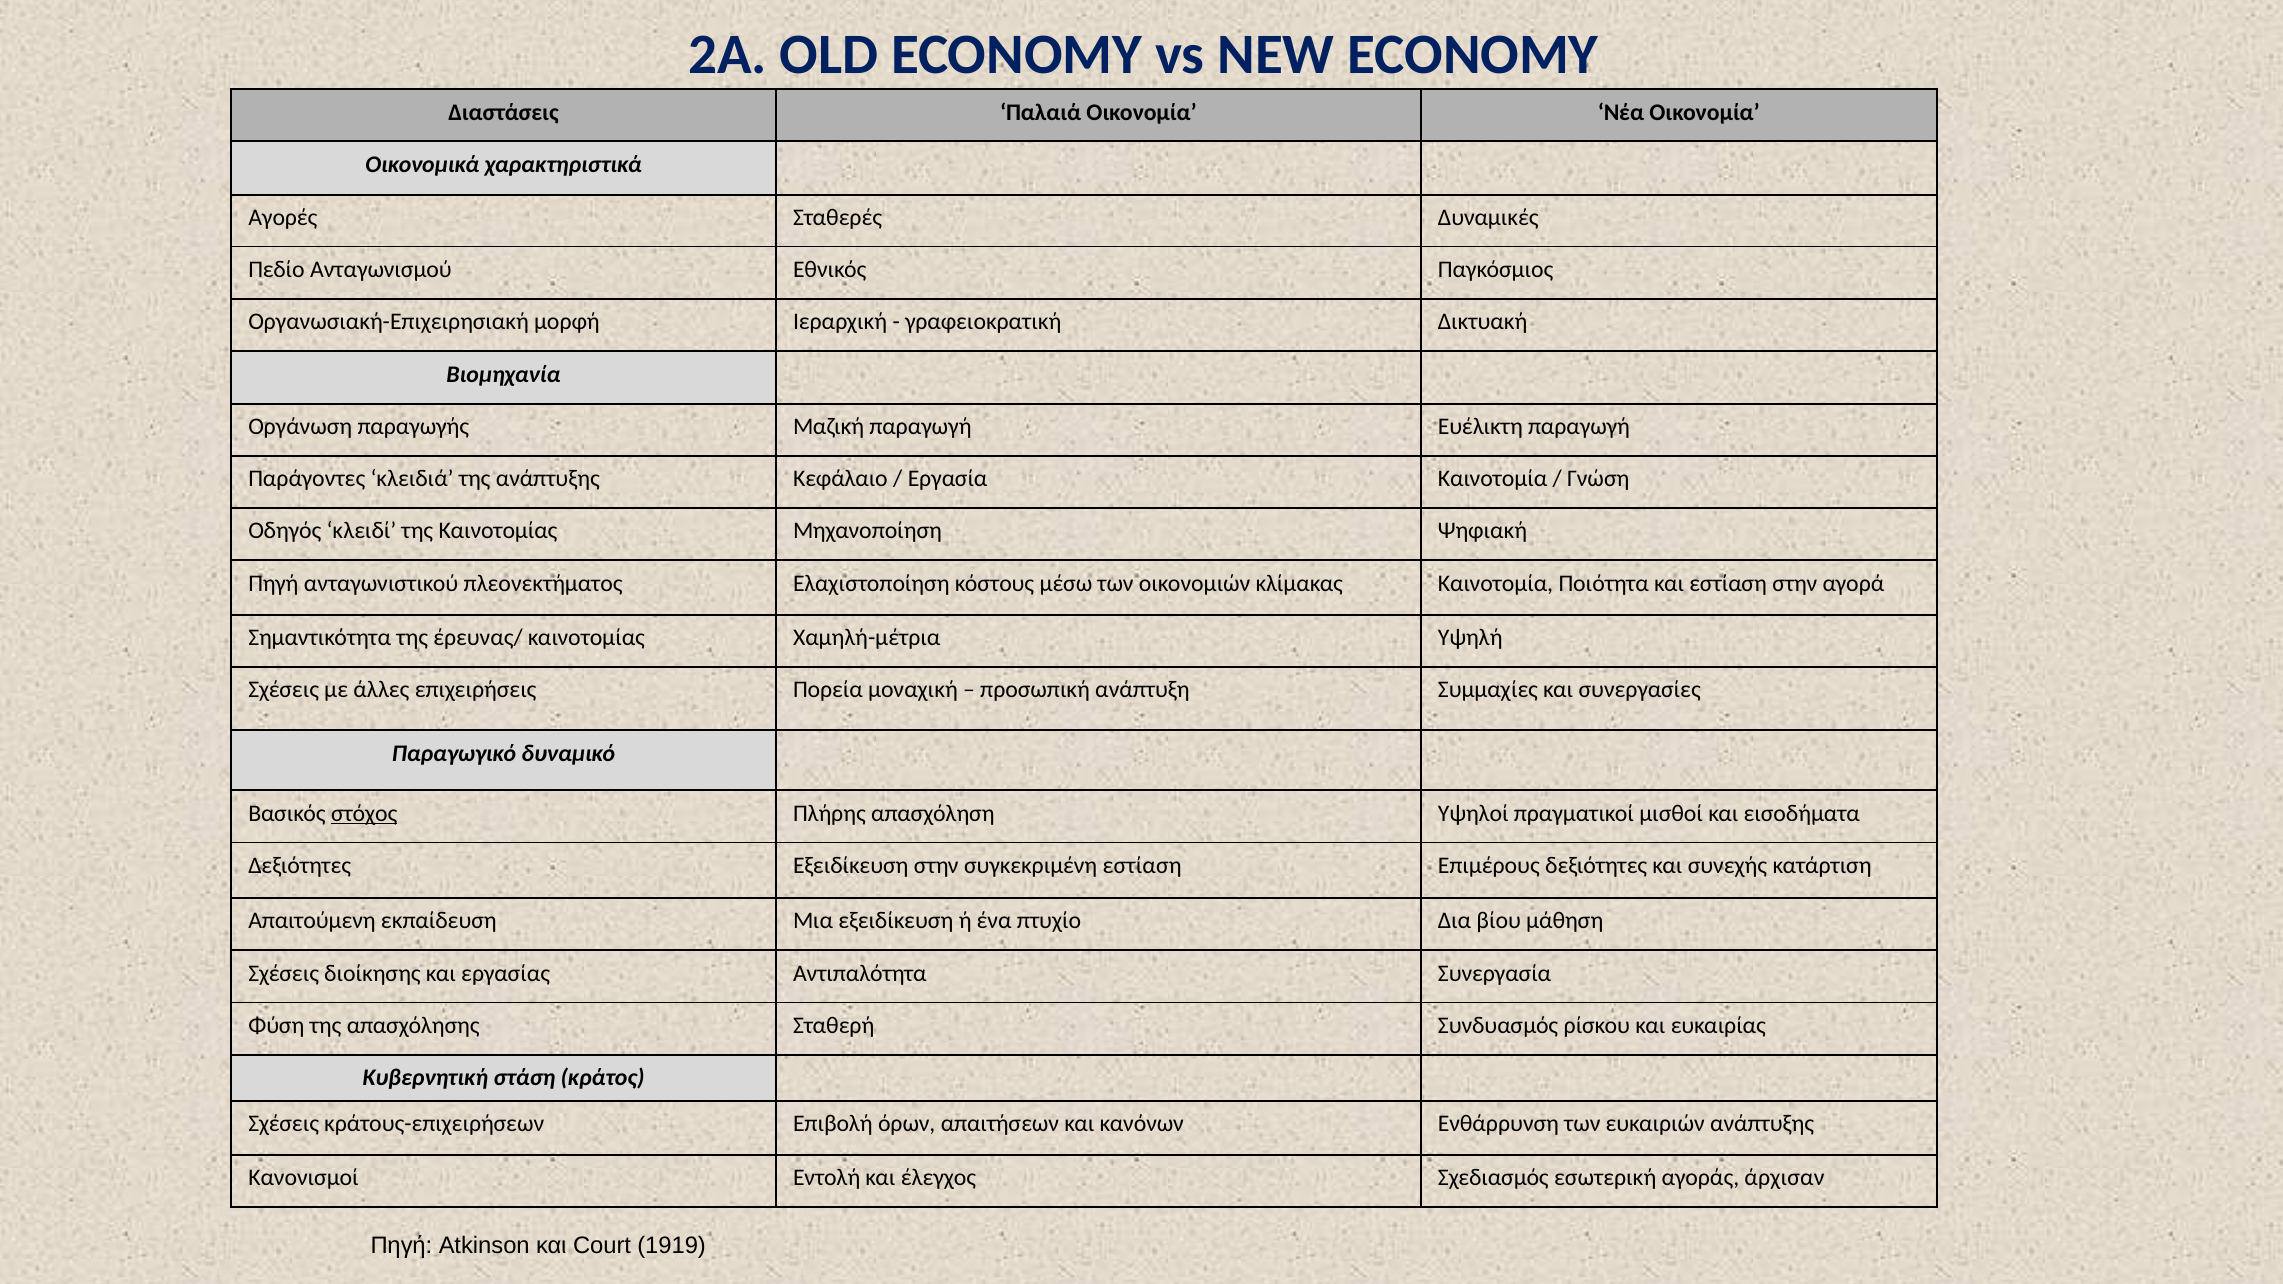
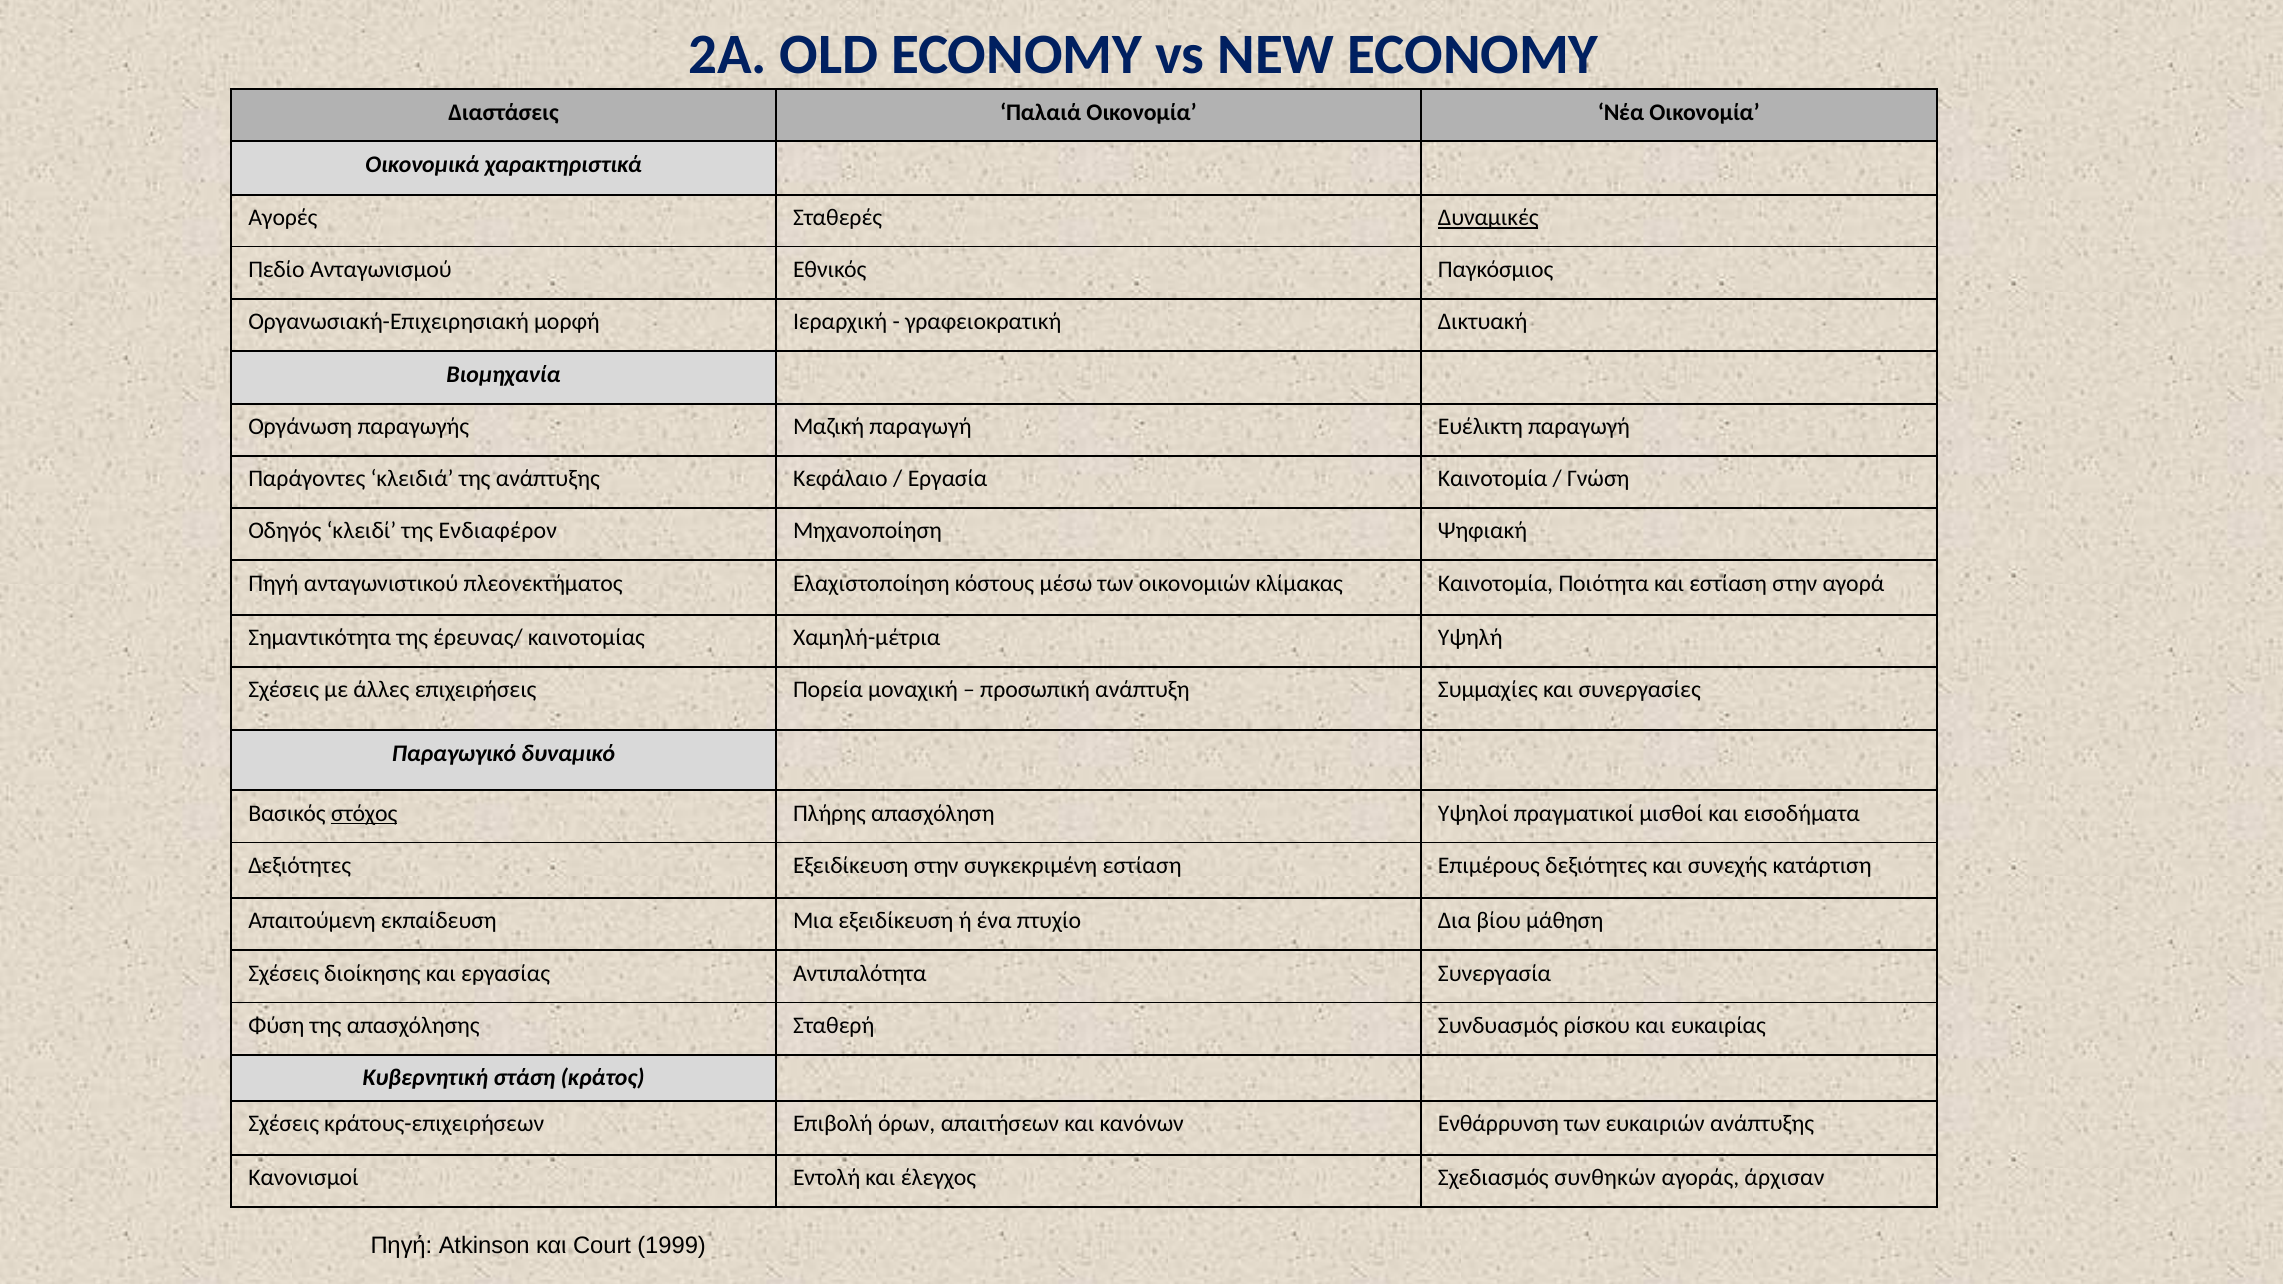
Δυναμικές underline: none -> present
της Καινοτομίας: Καινοτομίας -> Ενδιαφέρον
εσωτερική: εσωτερική -> συνθηκών
1919: 1919 -> 1999
